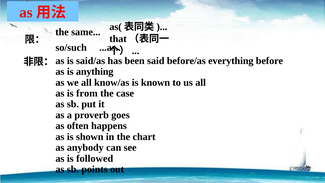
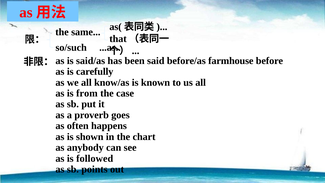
everything: everything -> farmhouse
anything: anything -> carefully
